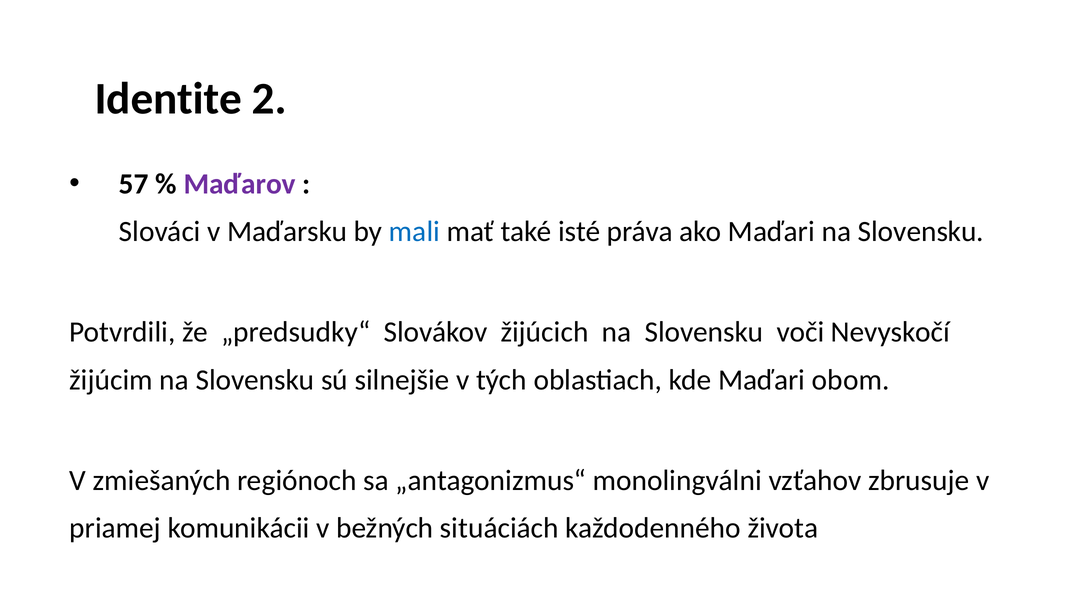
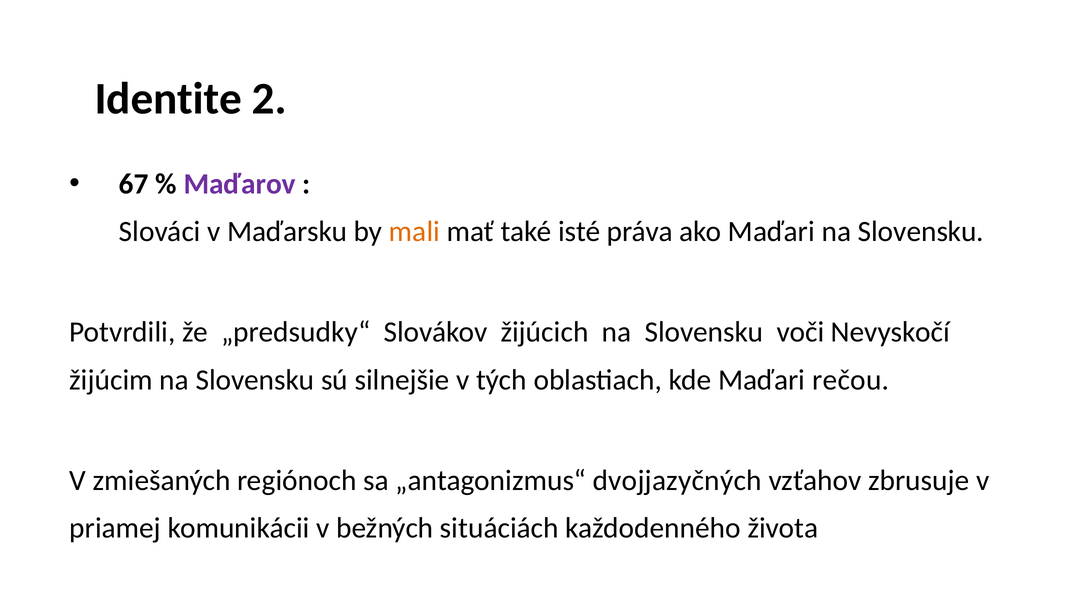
57: 57 -> 67
mali colour: blue -> orange
obom: obom -> rečou
monolingválni: monolingválni -> dvojjazyčných
